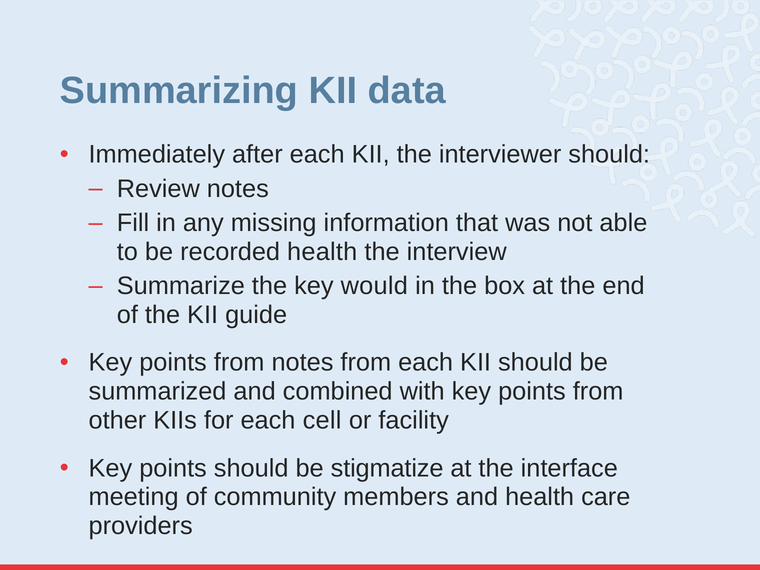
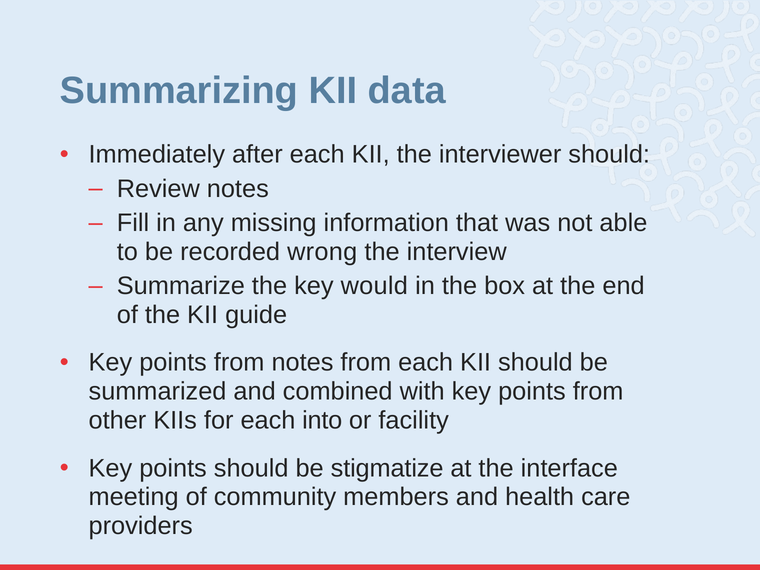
recorded health: health -> wrong
cell: cell -> into
